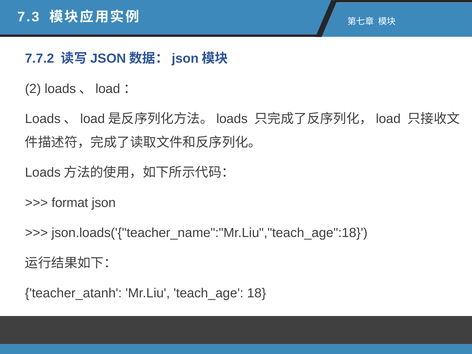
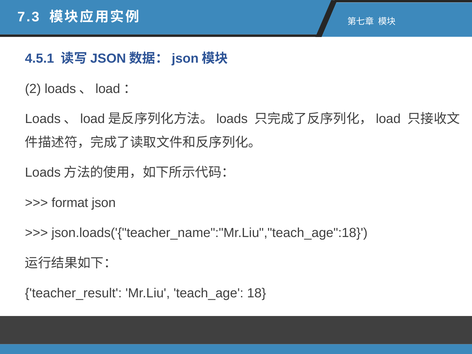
7.7.2: 7.7.2 -> 4.5.1
teacher_atanh: teacher_atanh -> teacher_result
